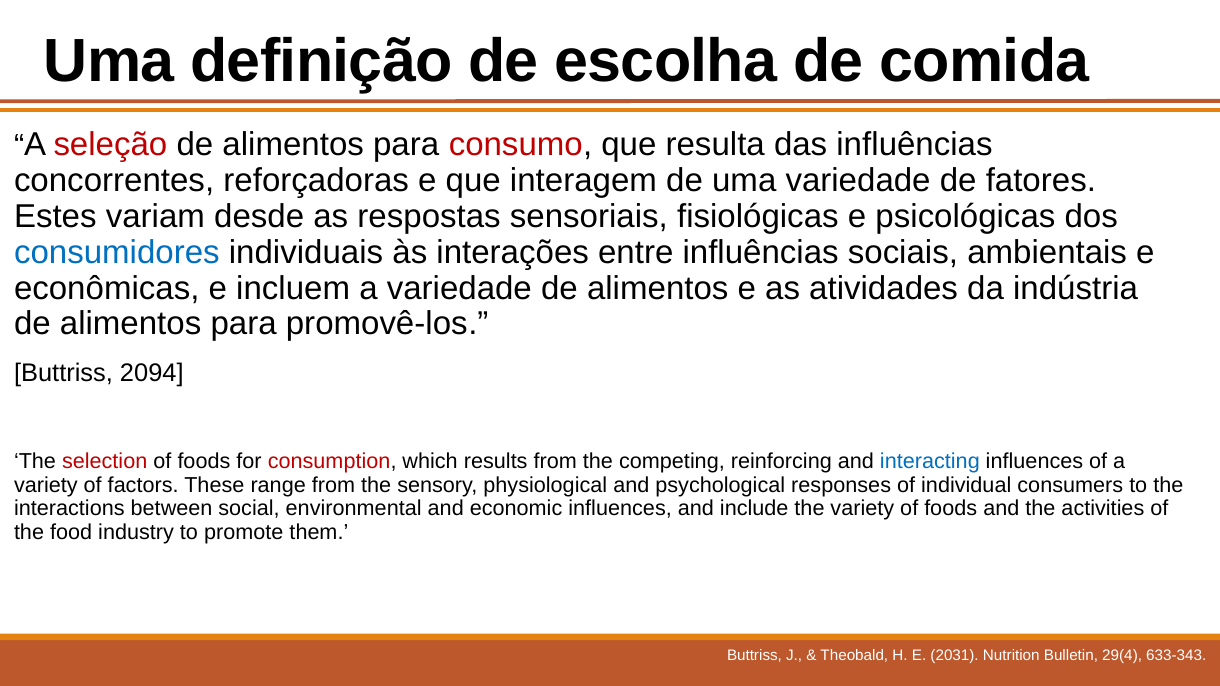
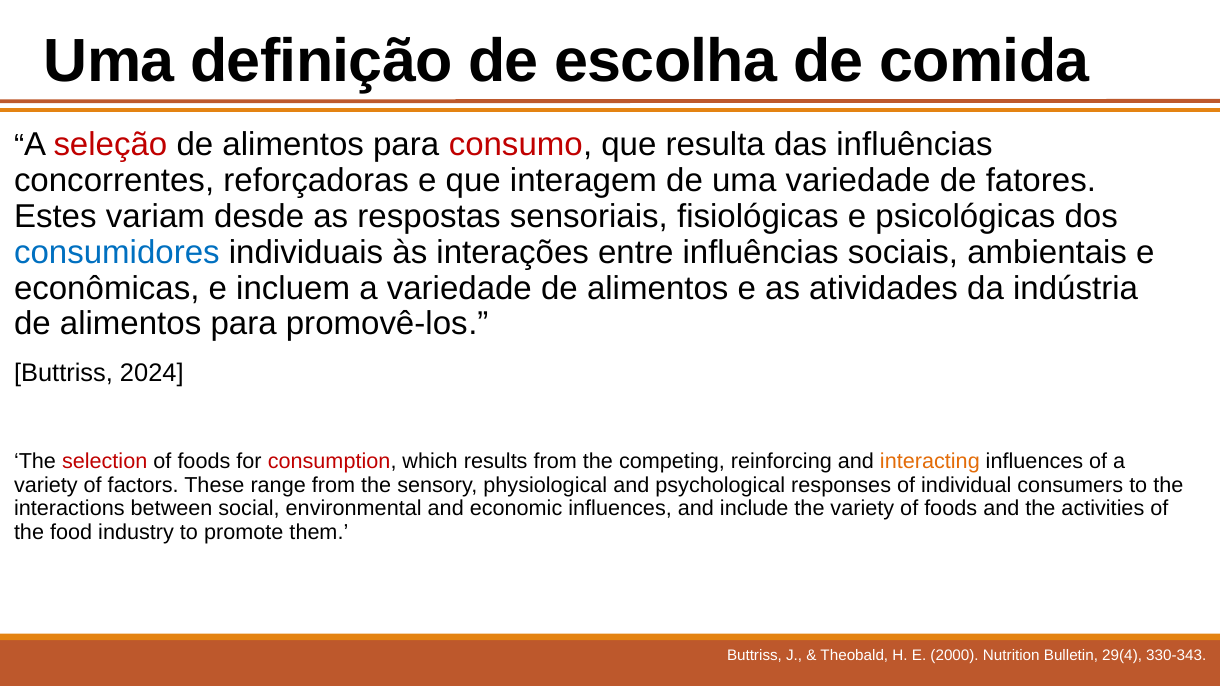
2094: 2094 -> 2024
interacting colour: blue -> orange
2031: 2031 -> 2000
633-343: 633-343 -> 330-343
